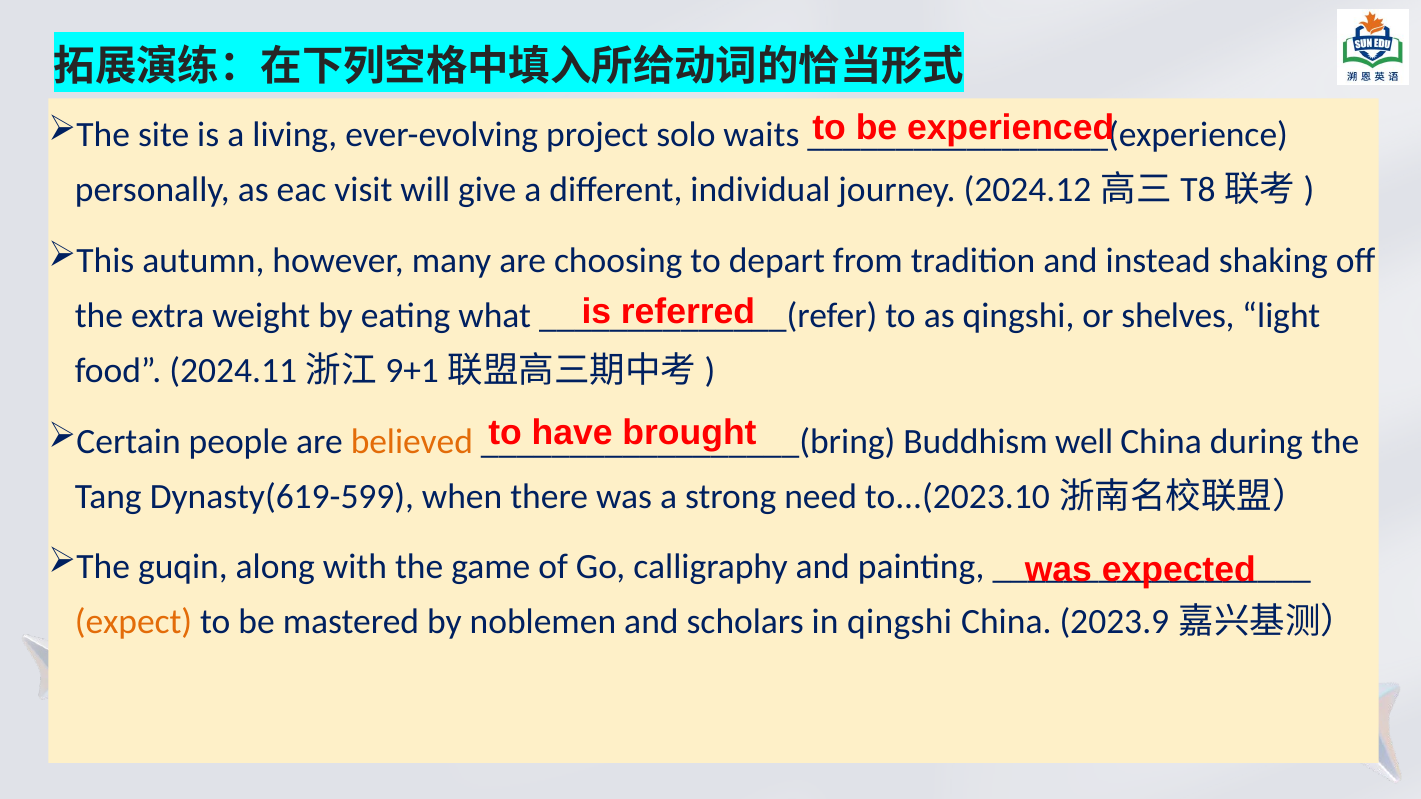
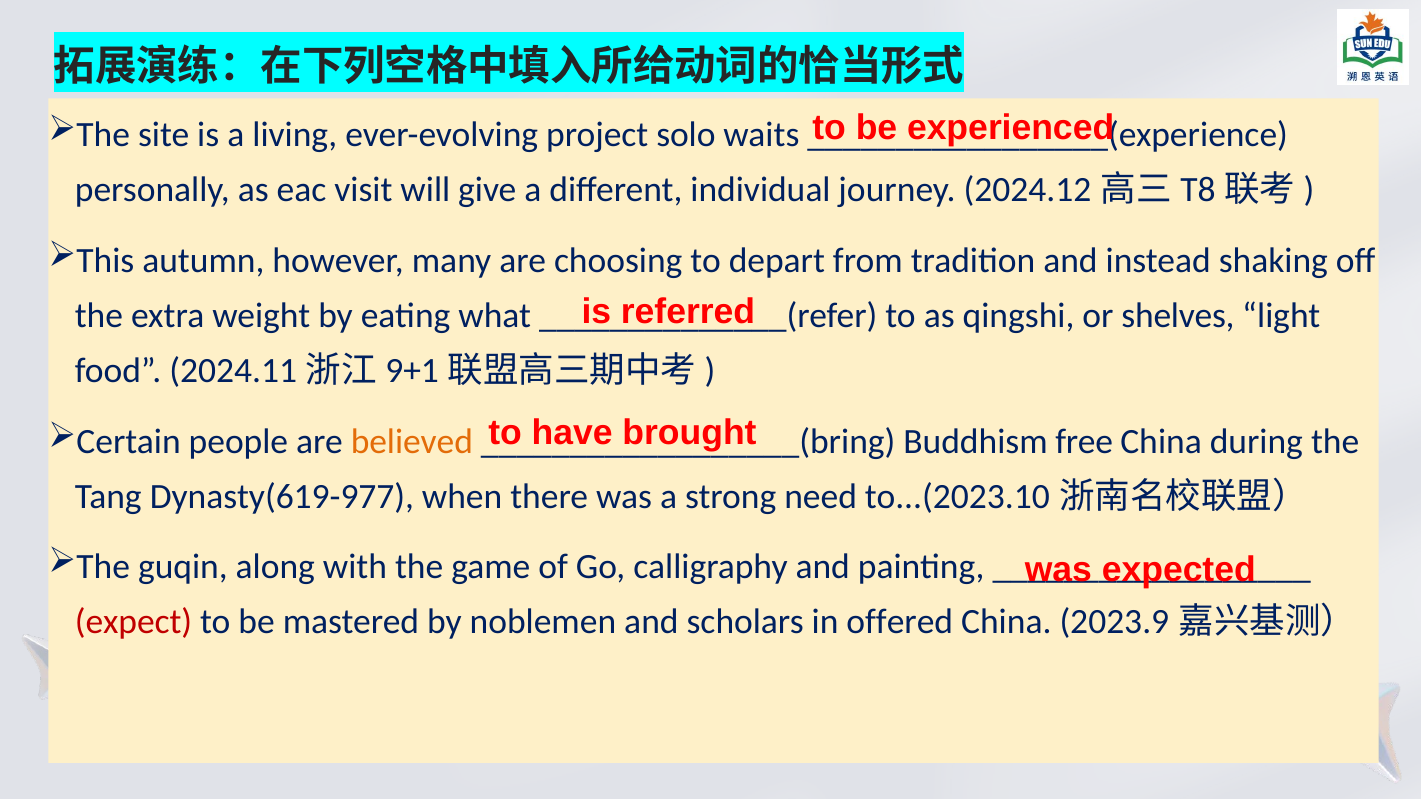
well: well -> free
Dynasty(619-599: Dynasty(619-599 -> Dynasty(619-977
expect colour: orange -> red
in qingshi: qingshi -> offered
